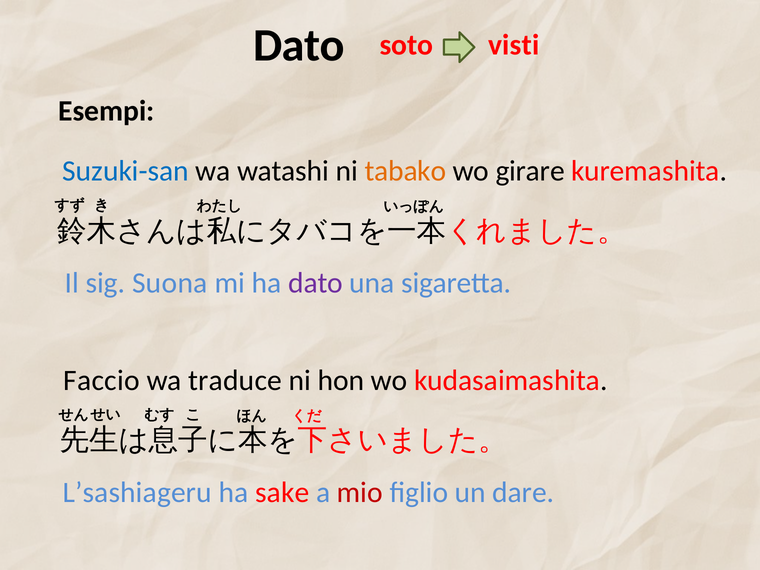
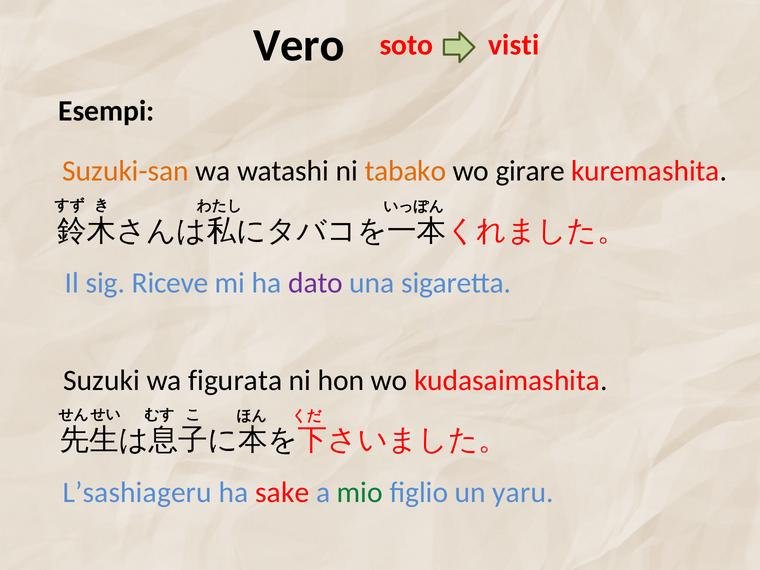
Dato at (299, 45): Dato -> Vero
Suzuki-san colour: blue -> orange
Suona: Suona -> Riceve
Faccio: Faccio -> Suzuki
traduce: traduce -> figurata
mio colour: red -> green
dare: dare -> yaru
